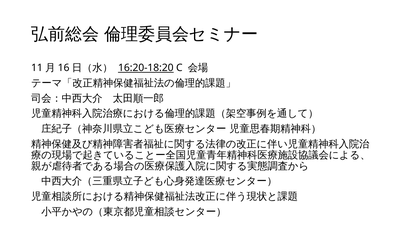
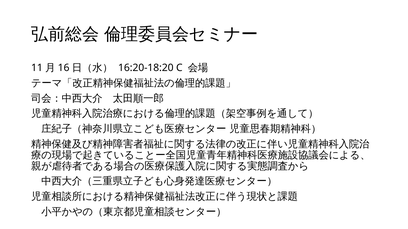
16:20-18:20 underline: present -> none
